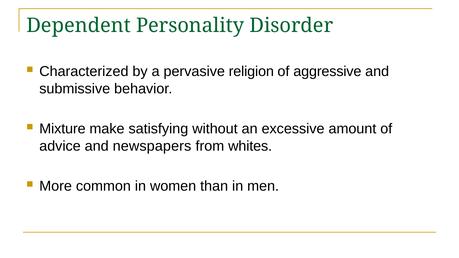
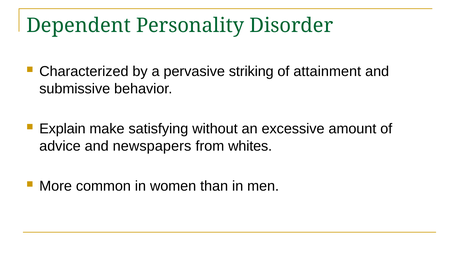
religion: religion -> striking
aggressive: aggressive -> attainment
Mixture: Mixture -> Explain
